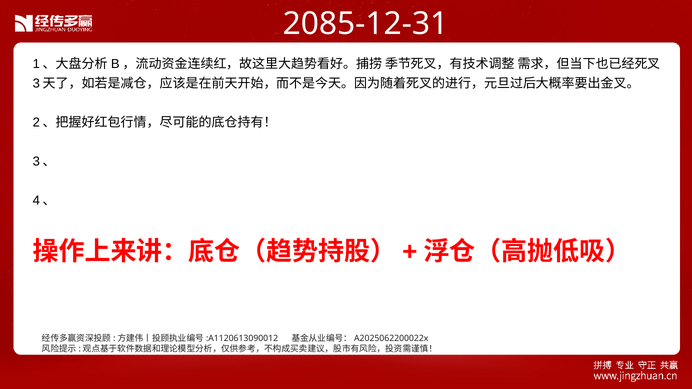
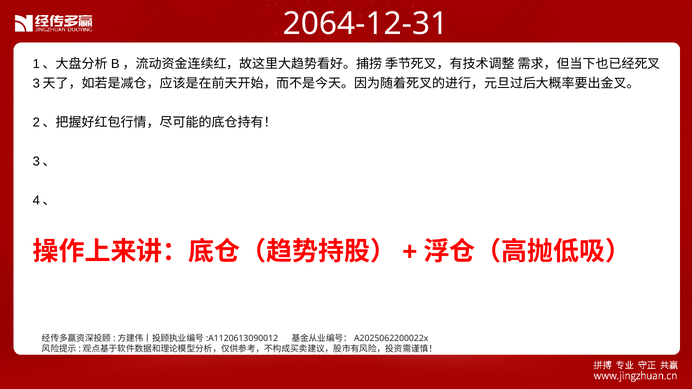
2085-12-31: 2085-12-31 -> 2064-12-31
